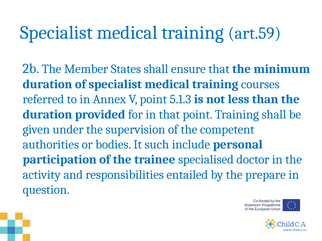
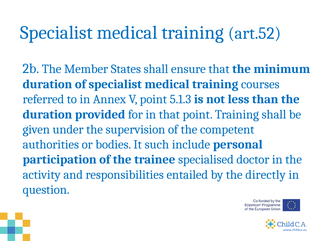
art.59: art.59 -> art.52
prepare: prepare -> directly
